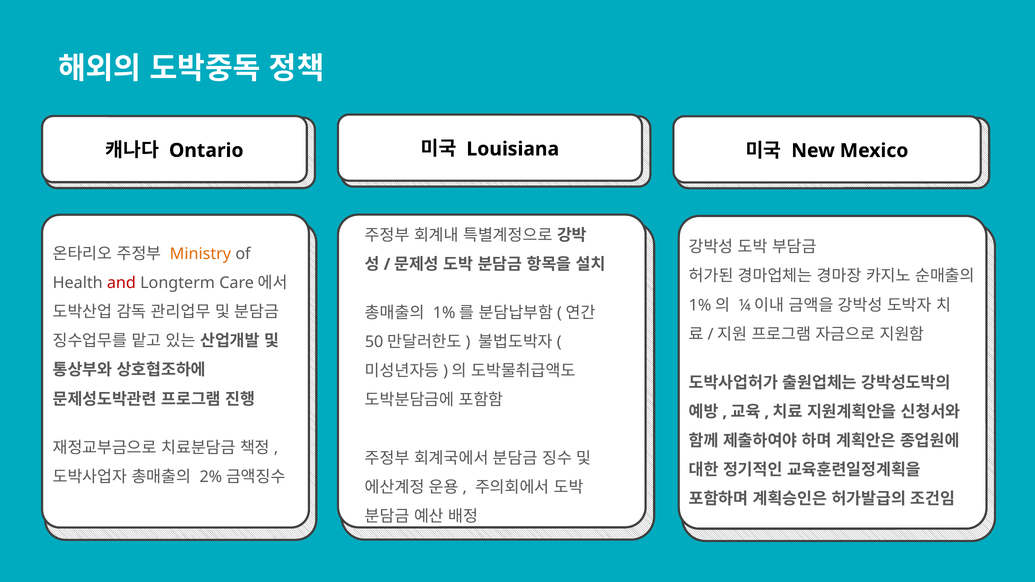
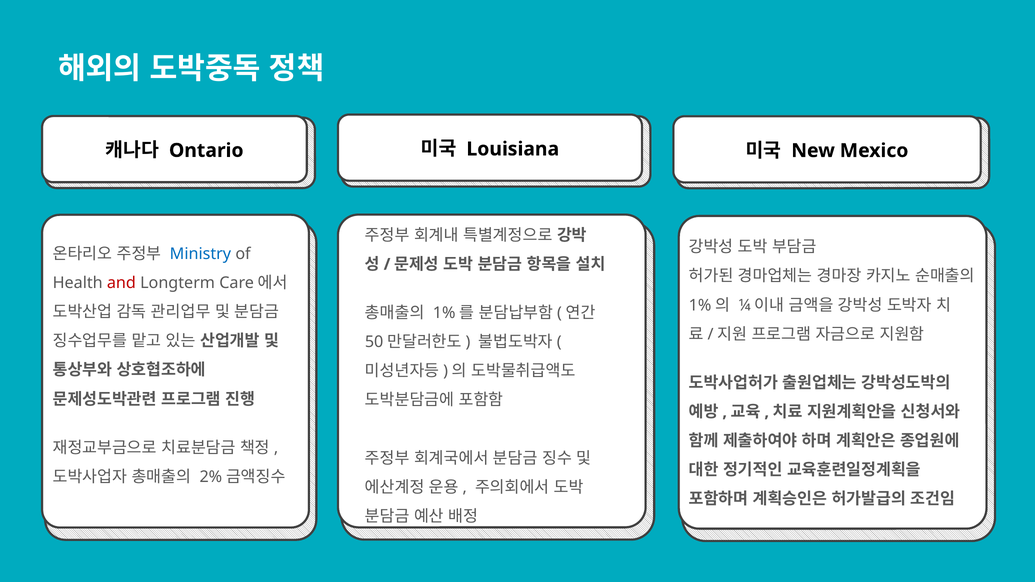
Ministry colour: orange -> blue
